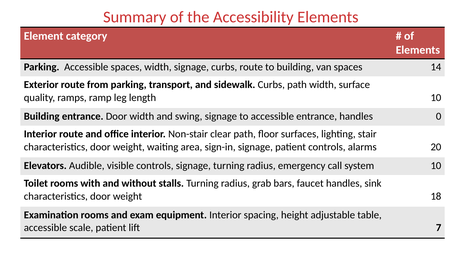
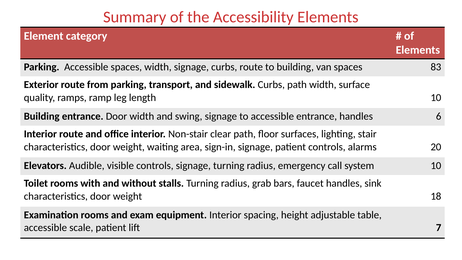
14: 14 -> 83
0: 0 -> 6
